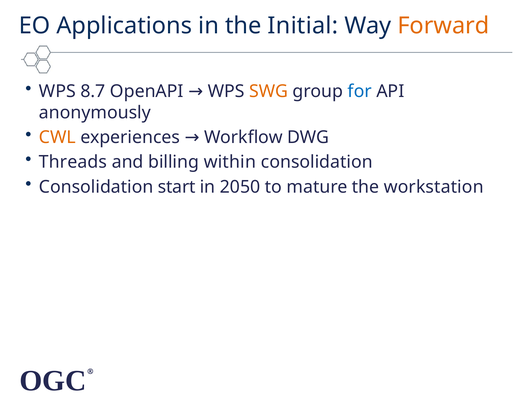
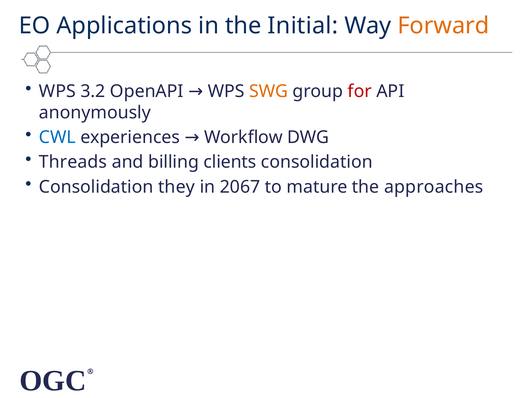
8.7: 8.7 -> 3.2
for colour: blue -> red
CWL colour: orange -> blue
within: within -> clients
start: start -> they
2050: 2050 -> 2067
workstation: workstation -> approaches
